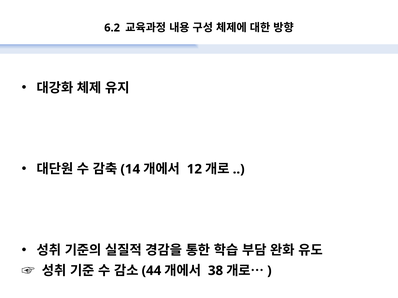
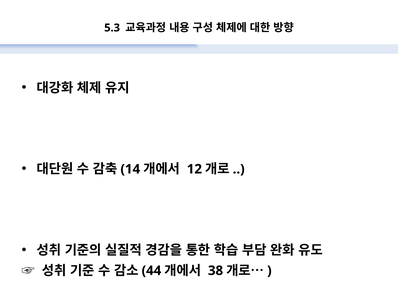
6.2: 6.2 -> 5.3
